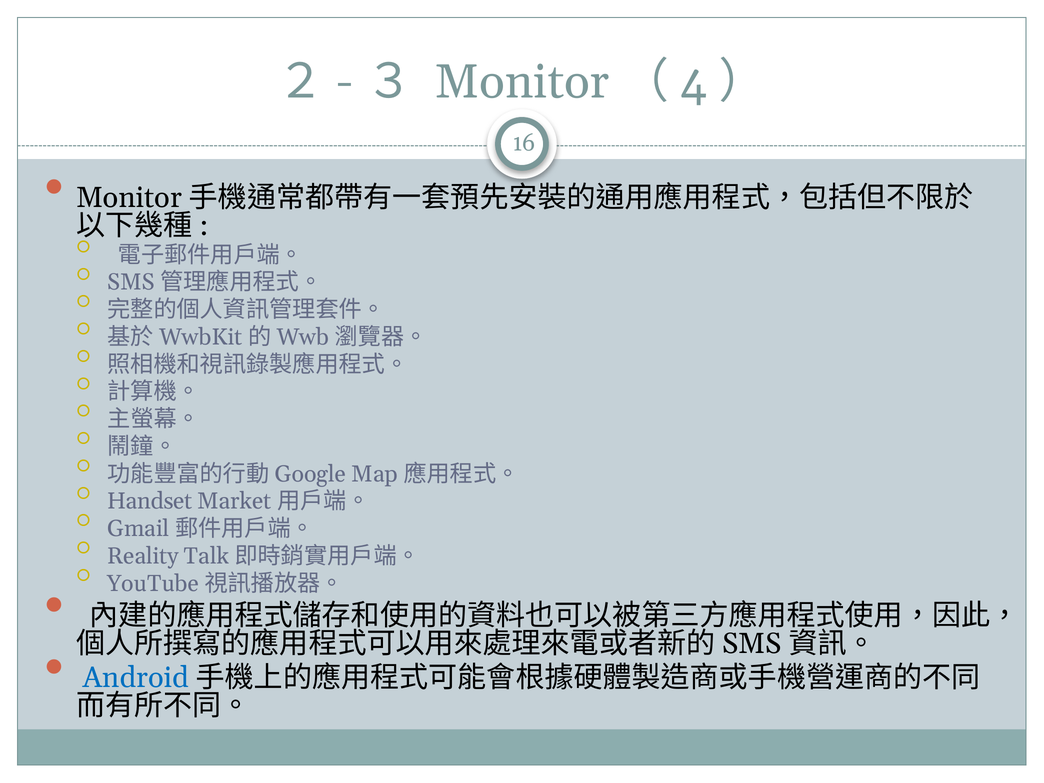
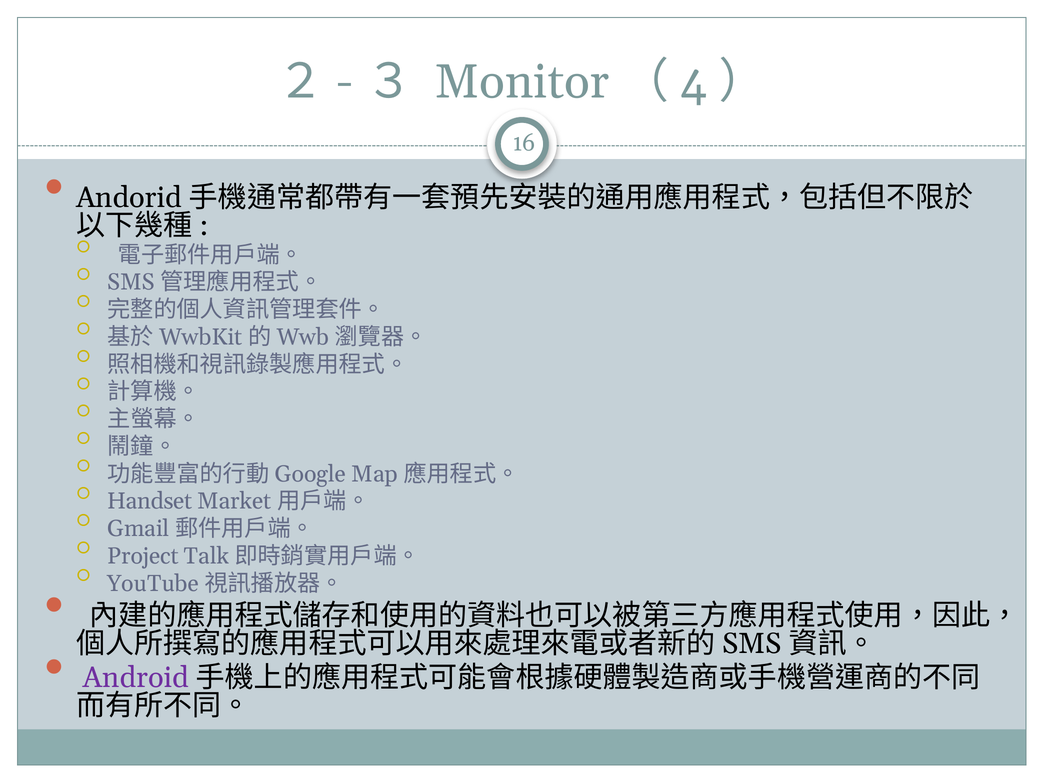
Monitor at (129, 198): Monitor -> Andorid
Reality: Reality -> Project
Android colour: blue -> purple
